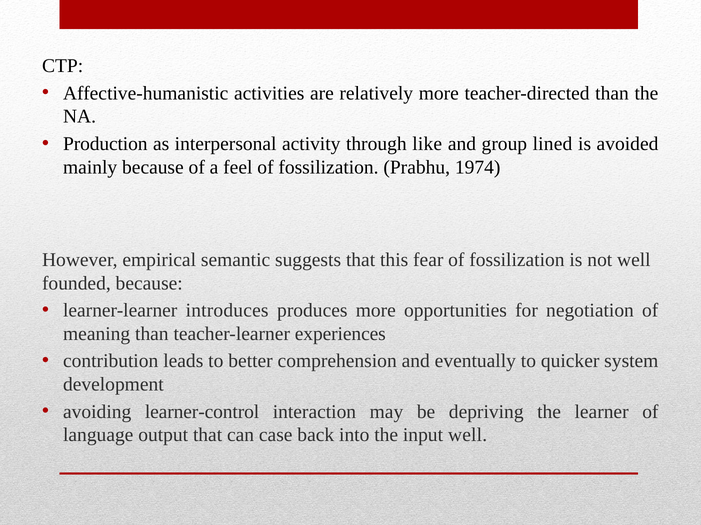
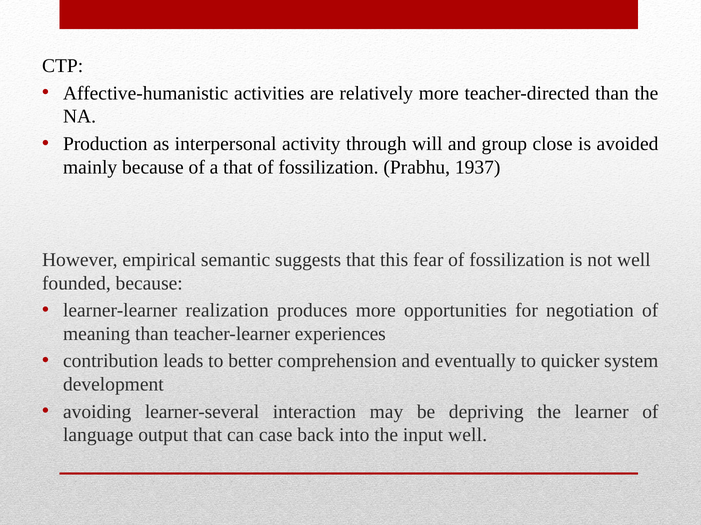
like: like -> will
lined: lined -> close
a feel: feel -> that
1974: 1974 -> 1937
introduces: introduces -> realization
learner-control: learner-control -> learner-several
